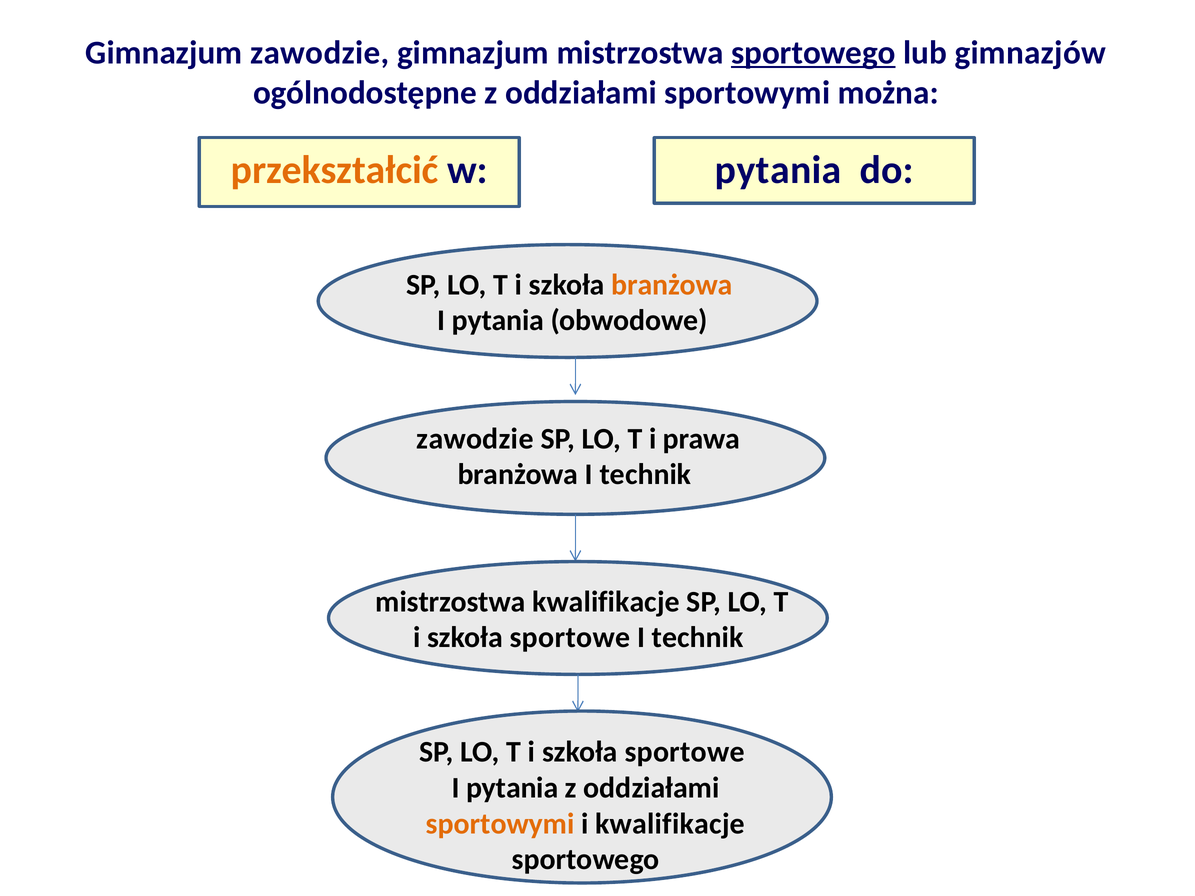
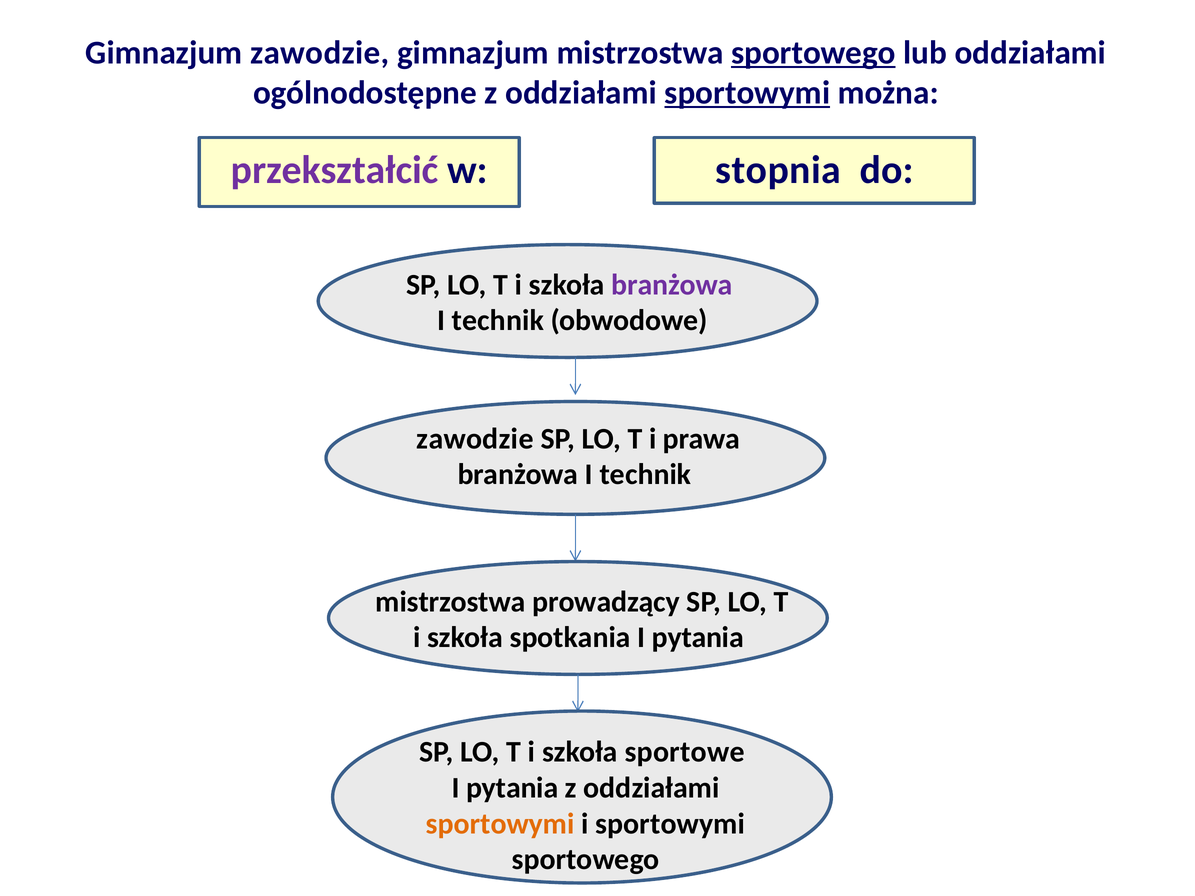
lub gimnazjów: gimnazjów -> oddziałami
sportowymi at (747, 93) underline: none -> present
przekształcić colour: orange -> purple
w pytania: pytania -> stopnia
branżowa at (672, 285) colour: orange -> purple
pytania at (498, 321): pytania -> technik
mistrzostwa kwalifikacje: kwalifikacje -> prowadzący
sportowe at (570, 638): sportowe -> spotkania
technik at (698, 638): technik -> pytania
i kwalifikacje: kwalifikacje -> sportowymi
